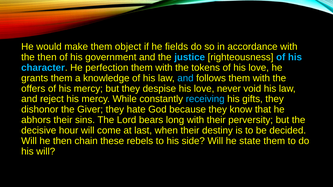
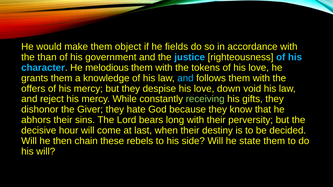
the then: then -> than
perfection: perfection -> melodious
never: never -> down
receiving colour: light blue -> light green
